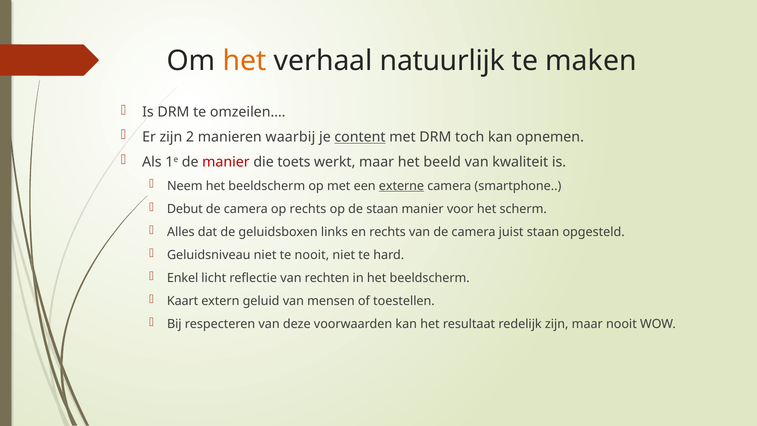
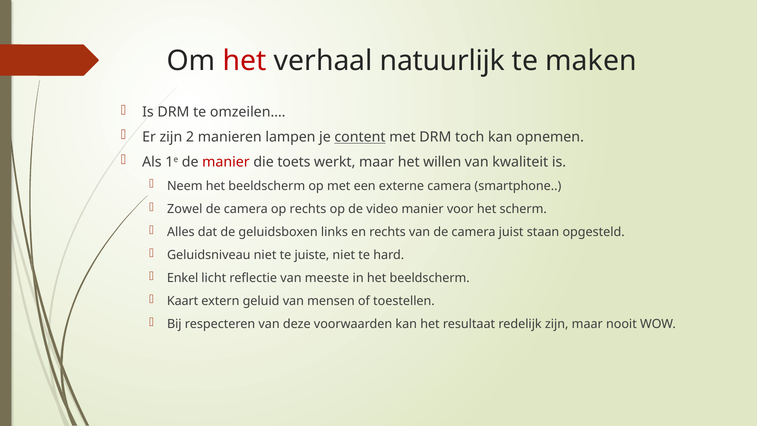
het at (245, 61) colour: orange -> red
waarbij: waarbij -> lampen
beeld: beeld -> willen
externe underline: present -> none
Debut: Debut -> Zowel
de staan: staan -> video
te nooit: nooit -> juiste
rechten: rechten -> meeste
